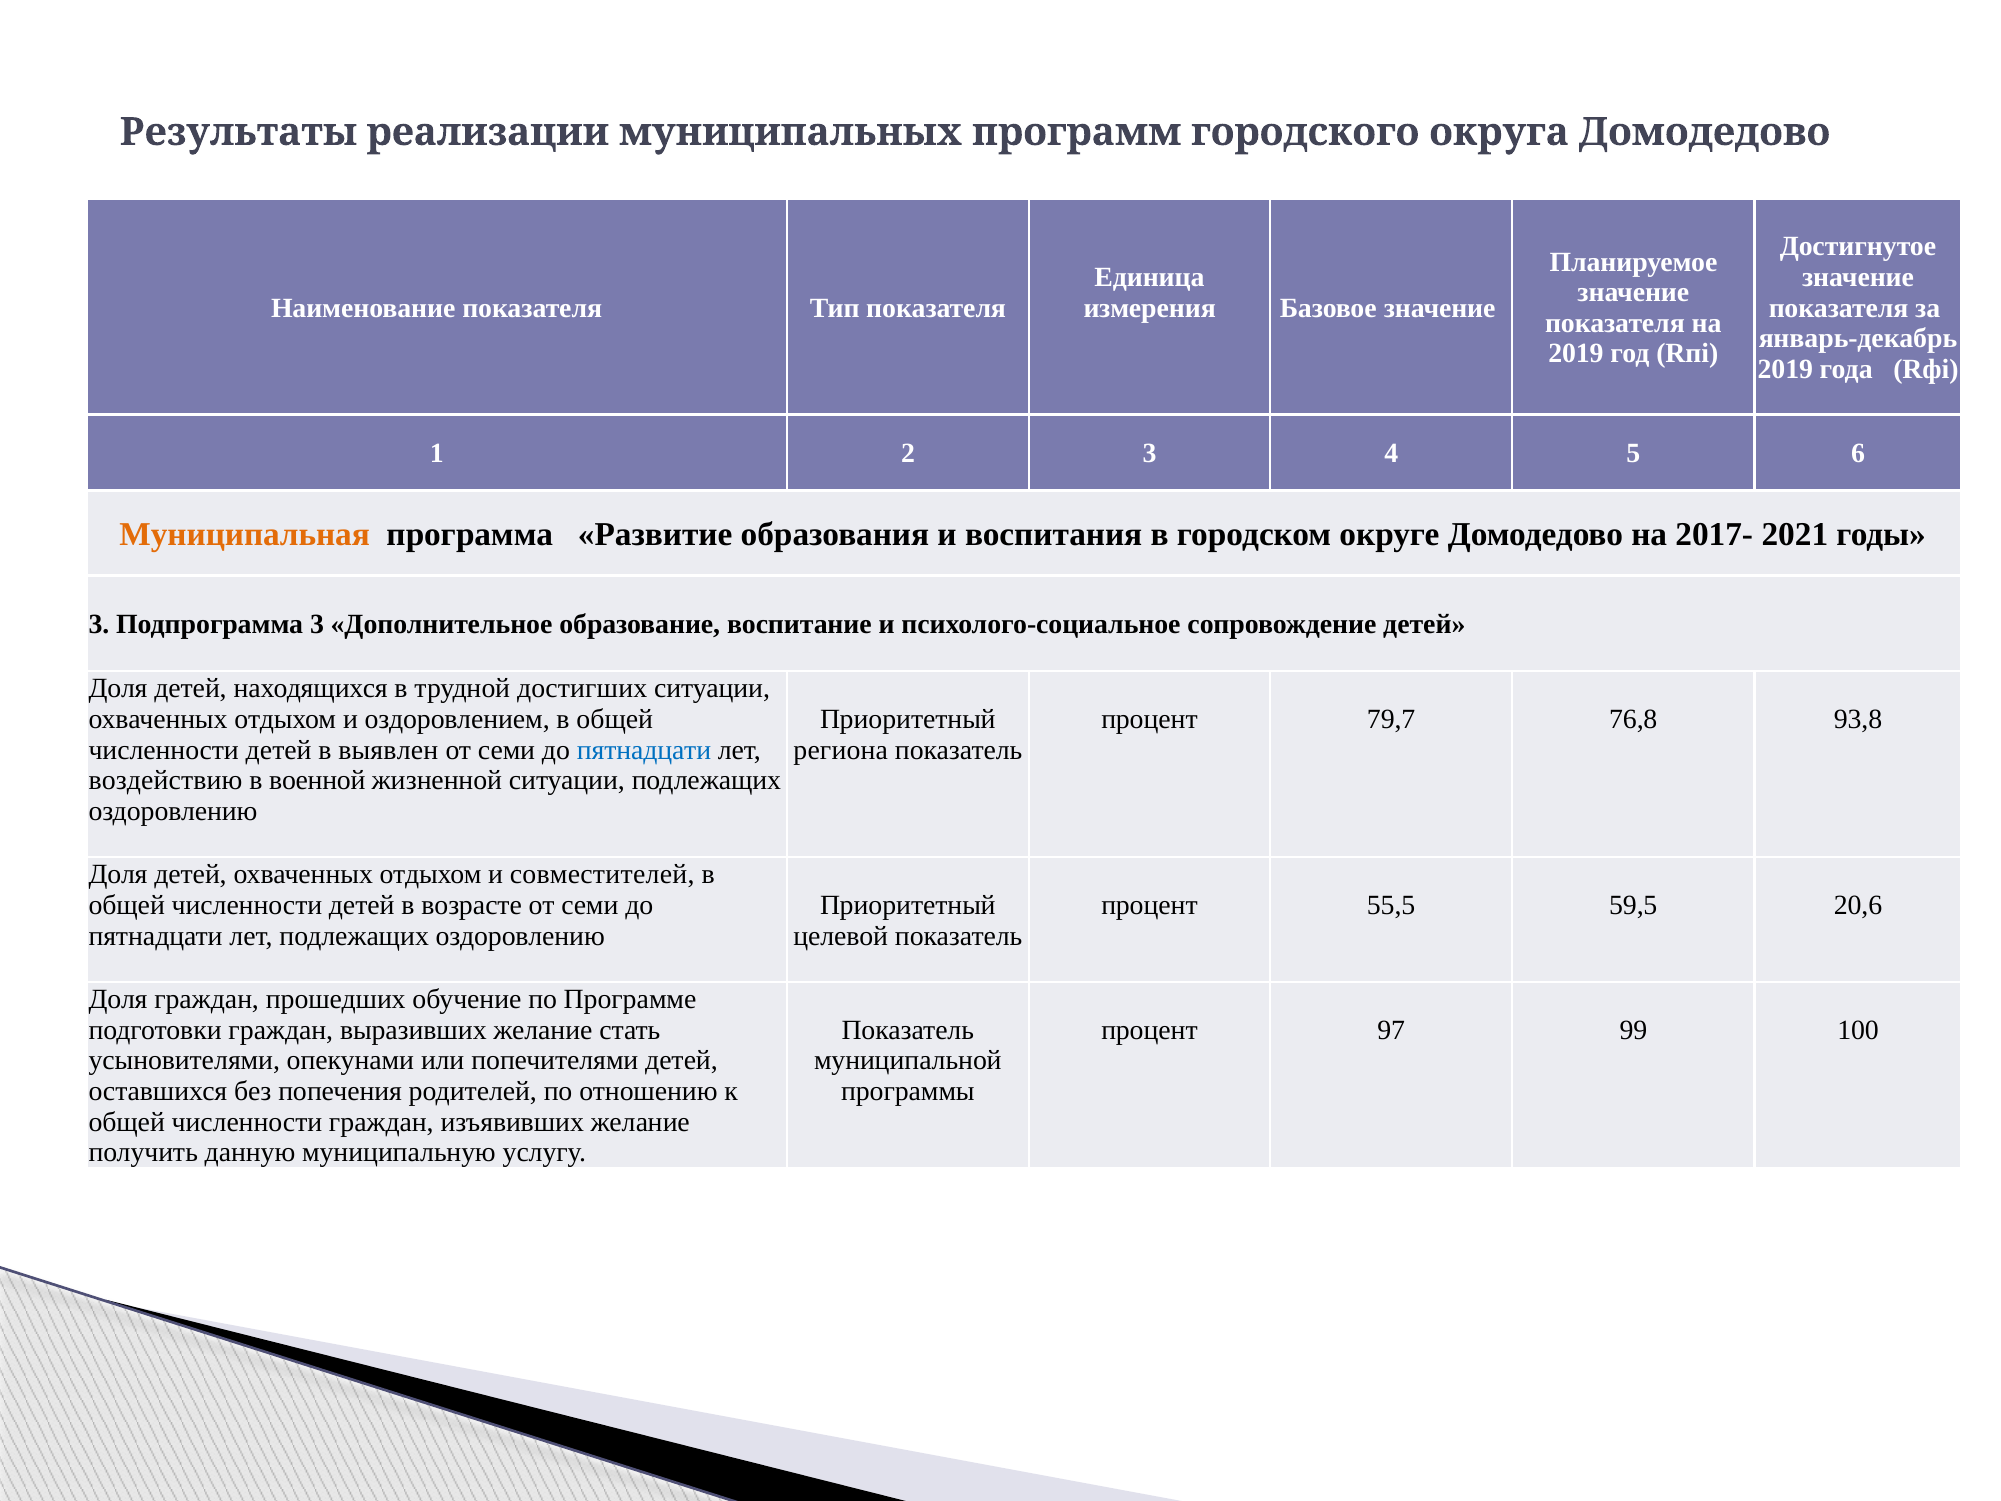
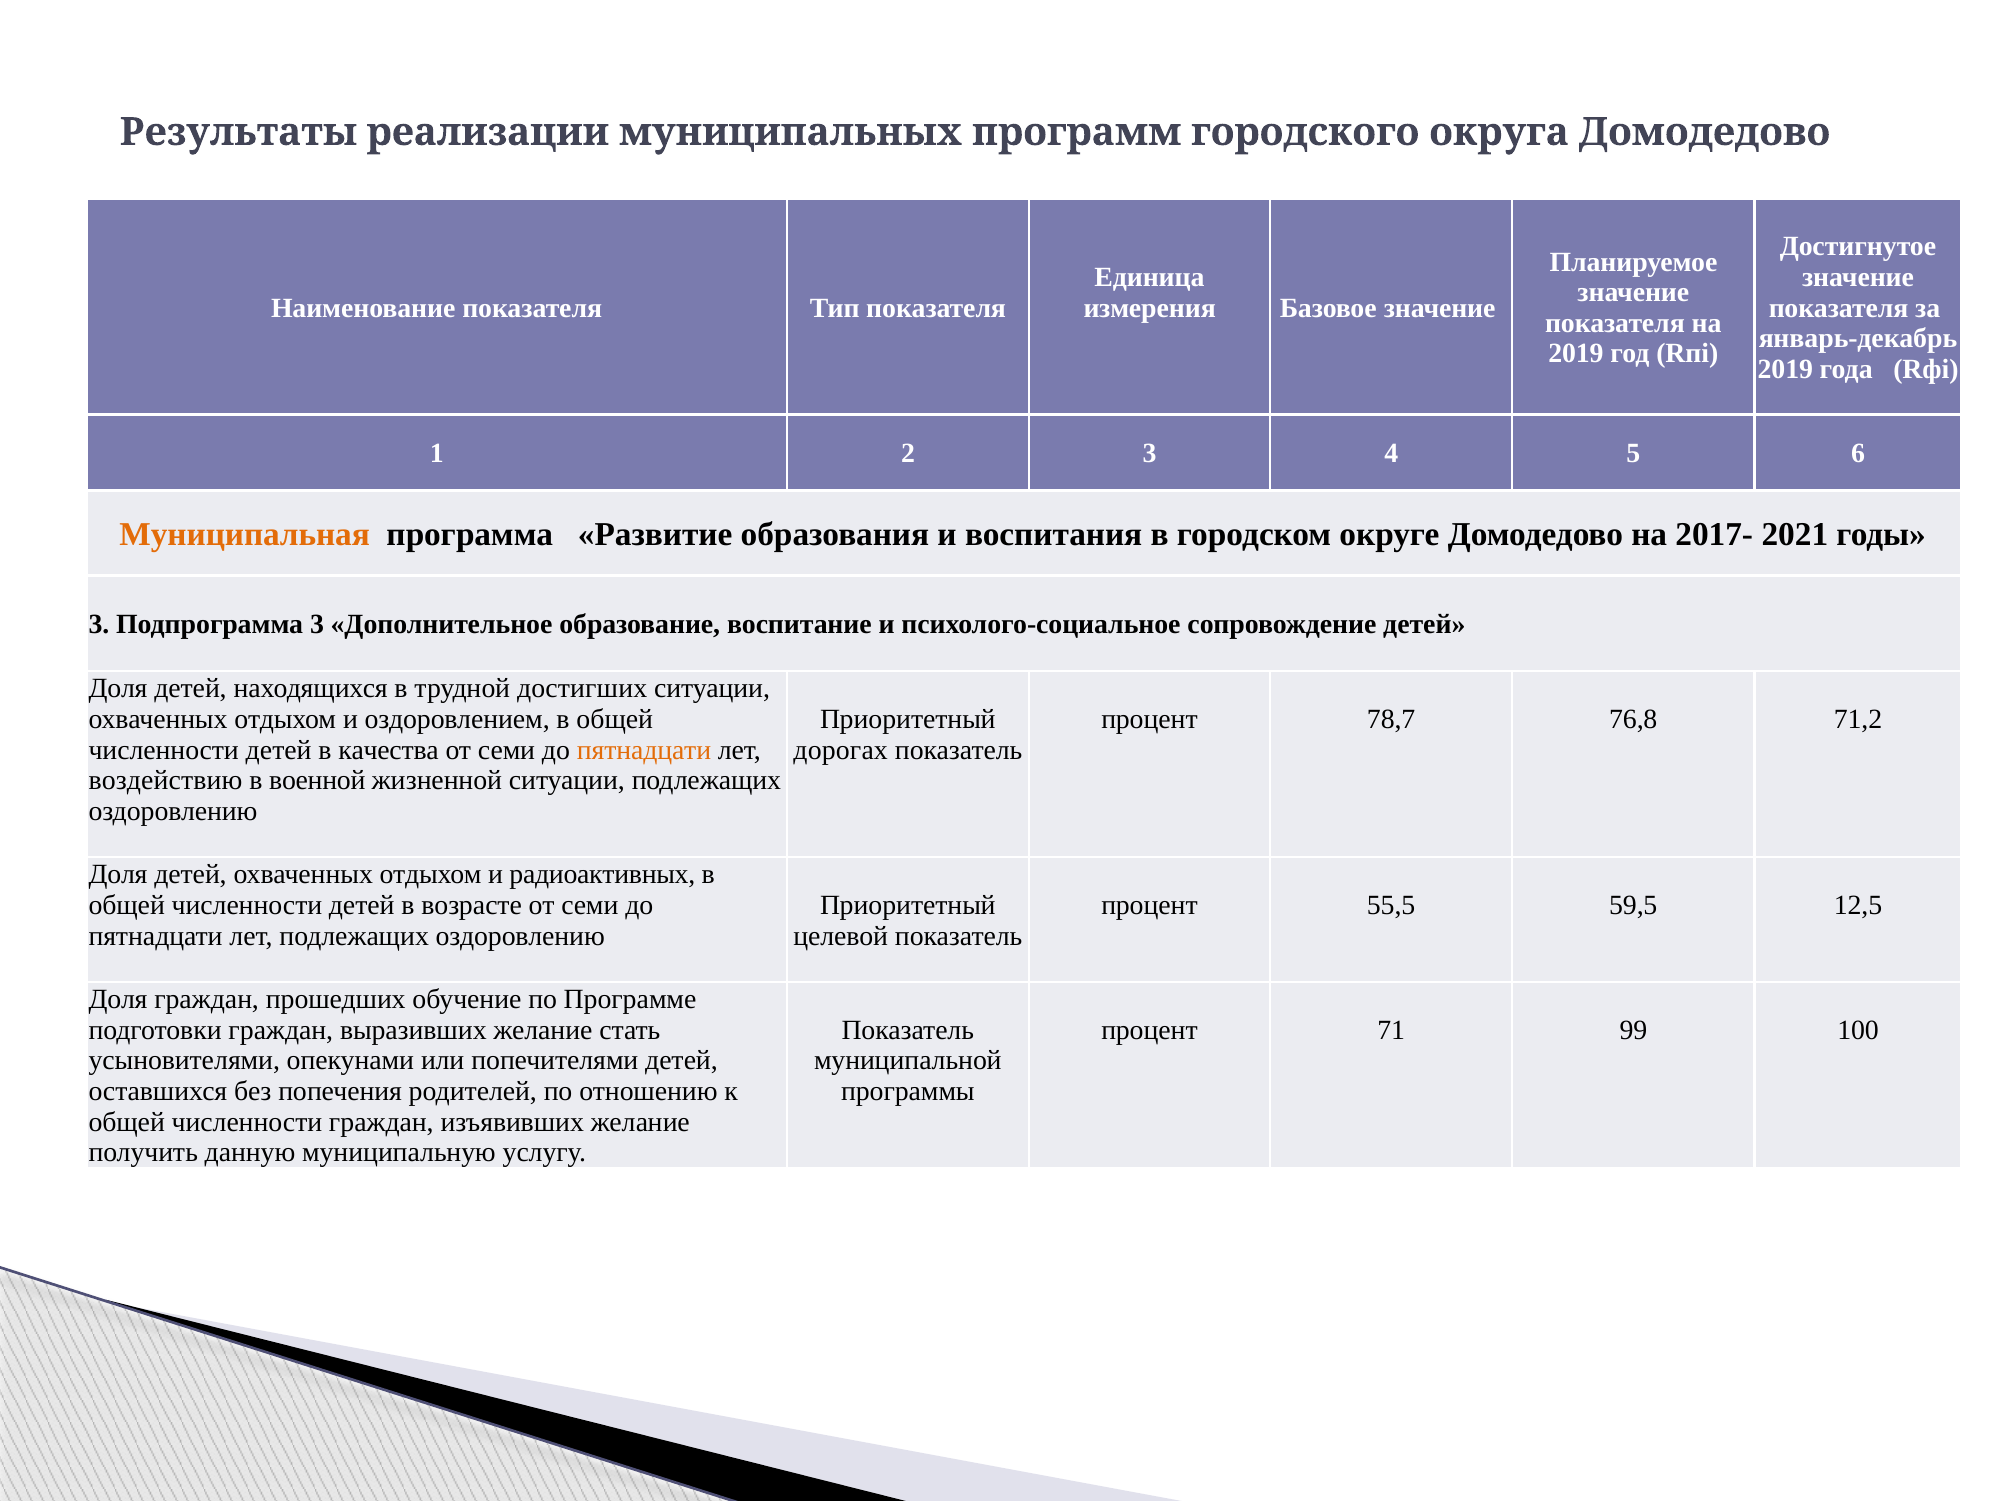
79,7: 79,7 -> 78,7
93,8: 93,8 -> 71,2
выявлен: выявлен -> качества
пятнадцати at (644, 750) colour: blue -> orange
региона: региона -> дорогах
совместителей: совместителей -> радиоактивных
20,6: 20,6 -> 12,5
97: 97 -> 71
